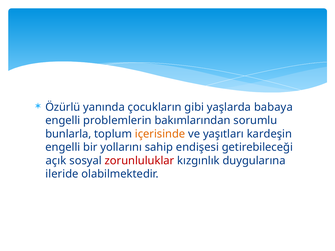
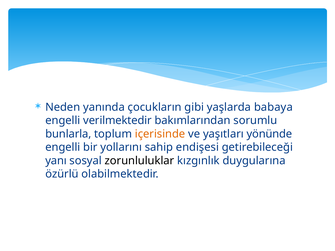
Özürlü: Özürlü -> Neden
problemlerin: problemlerin -> verilmektedir
kardeşin: kardeşin -> yönünde
açık: açık -> yanı
zorunluluklar colour: red -> black
ileride: ileride -> özürlü
